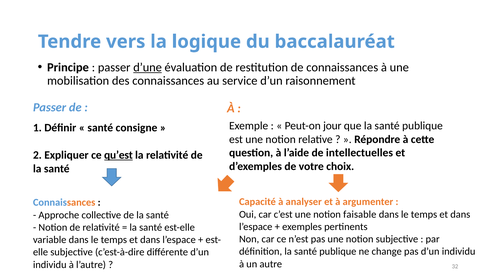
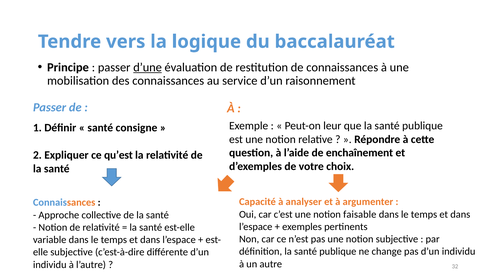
jour: jour -> leur
intellectuelles: intellectuelles -> enchaînement
qu’est underline: present -> none
